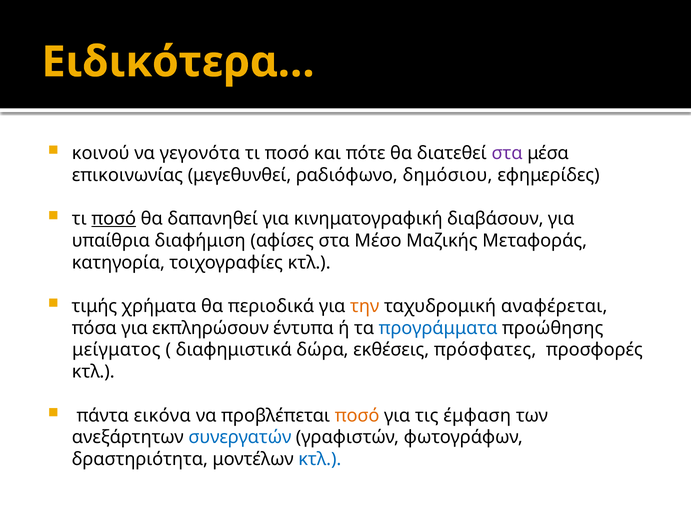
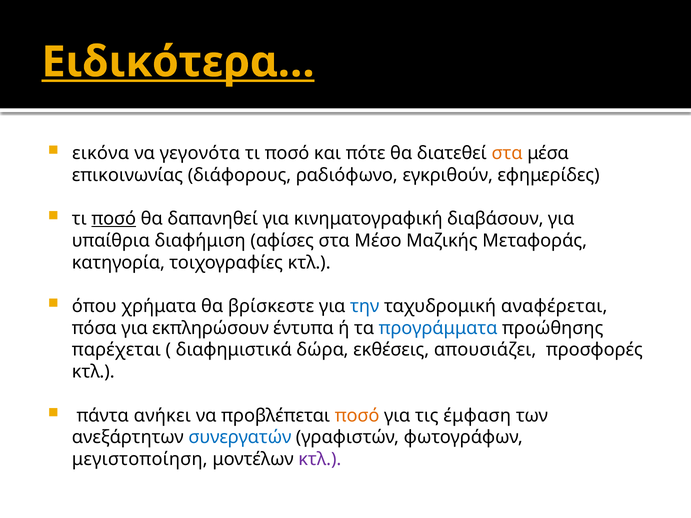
Ειδικότερα… underline: none -> present
κοινού: κοινού -> εικόνα
στα at (507, 153) colour: purple -> orange
μεγεθυνθεί: μεγεθυνθεί -> διάφορους
δημόσιου: δημόσιου -> εγκριθούν
τιμής: τιμής -> όπου
περιοδικά: περιοδικά -> βρίσκεστε
την colour: orange -> blue
μείγματος: μείγματος -> παρέχεται
πρόσφατες: πρόσφατες -> απουσιάζει
εικόνα: εικόνα -> ανήκει
δραστηριότητα: δραστηριότητα -> μεγιστοποίηση
κτλ at (320, 459) colour: blue -> purple
